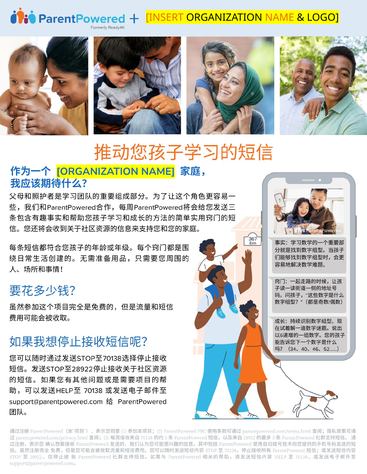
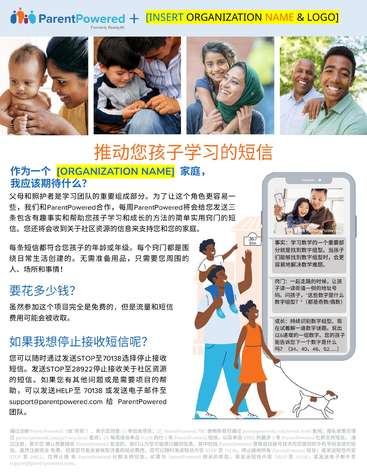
INSERT colour: orange -> blue
